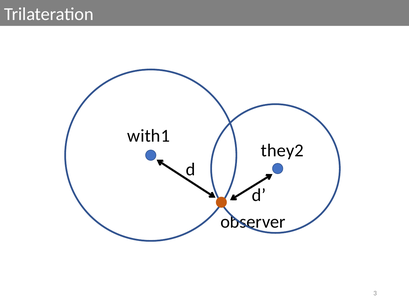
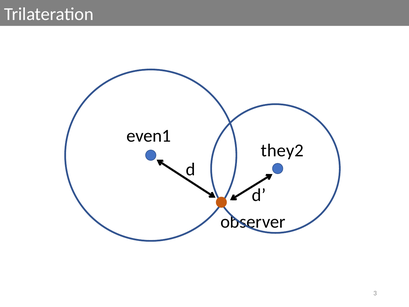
with1: with1 -> even1
